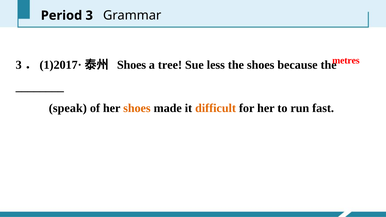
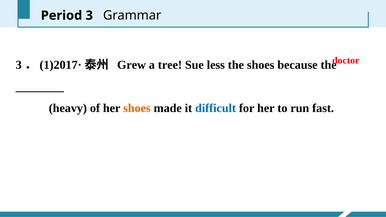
metres: metres -> doctor
Shoes at (132, 65): Shoes -> Grew
speak: speak -> heavy
difficult colour: orange -> blue
